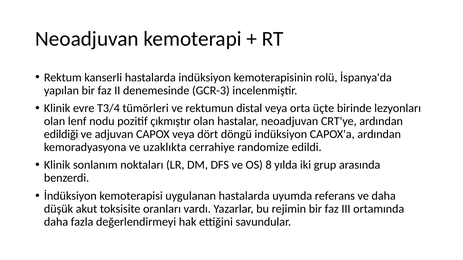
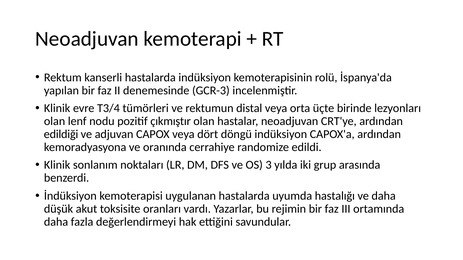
uzaklıkta: uzaklıkta -> oranında
8: 8 -> 3
referans: referans -> hastalığı
